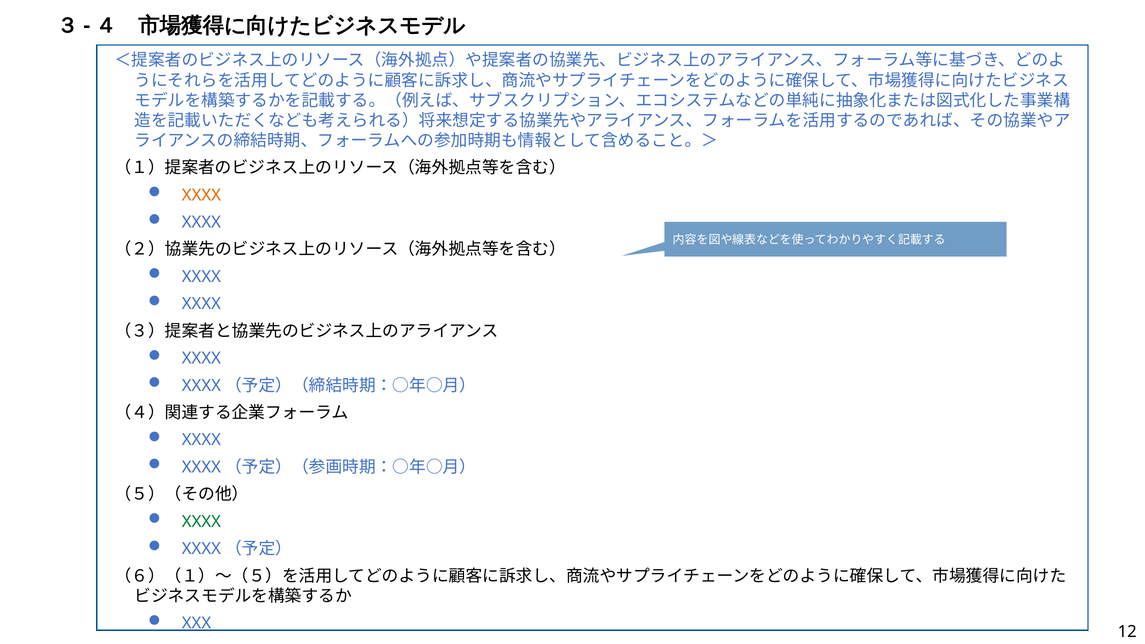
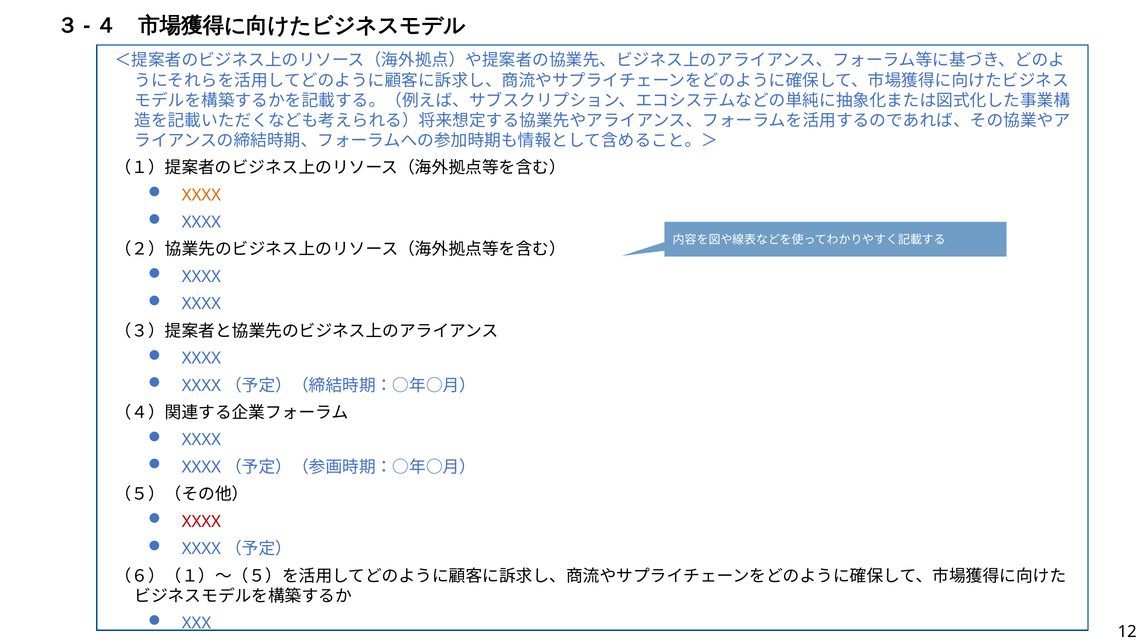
XXXX at (201, 522) colour: green -> red
